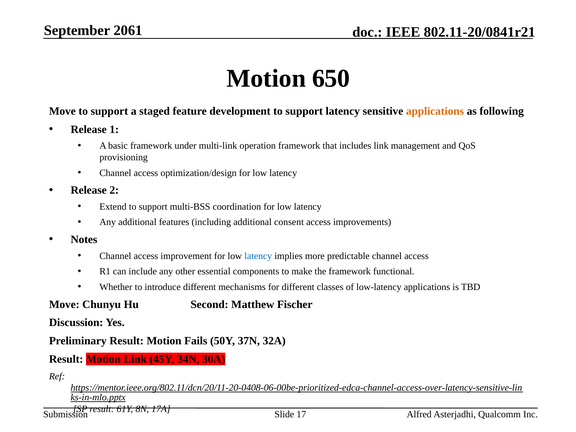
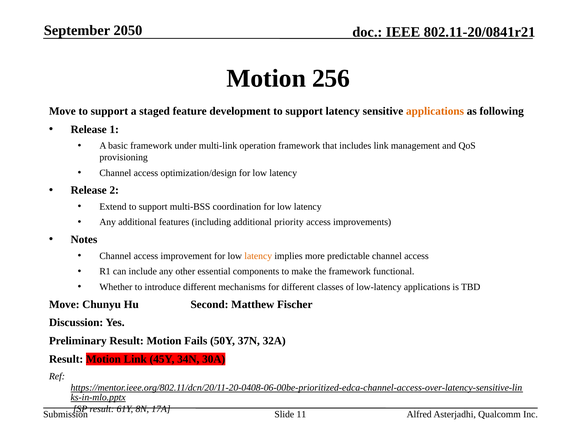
2061: 2061 -> 2050
650: 650 -> 256
consent: consent -> priority
latency at (258, 256) colour: blue -> orange
17: 17 -> 11
